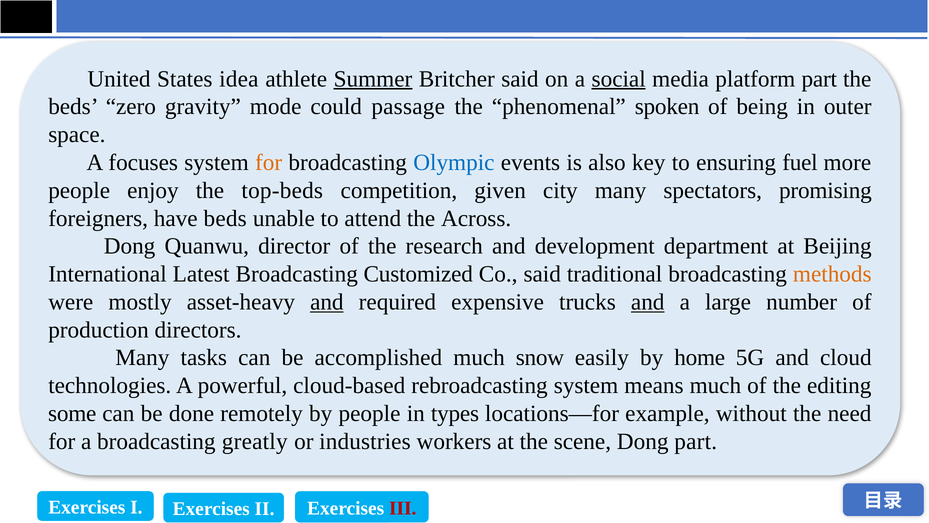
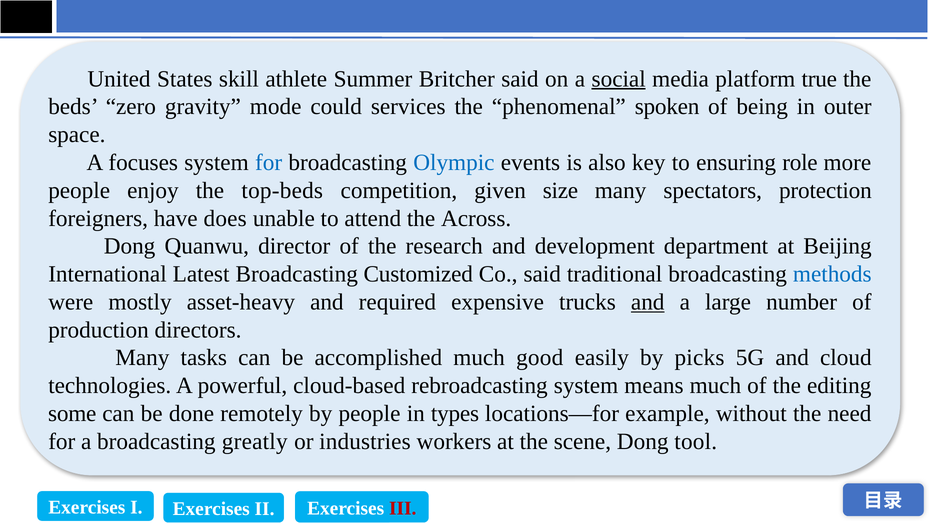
idea: idea -> skill
Summer underline: present -> none
platform part: part -> true
passage: passage -> services
for at (269, 162) colour: orange -> blue
fuel: fuel -> role
city: city -> size
promising: promising -> protection
have beds: beds -> does
methods colour: orange -> blue
and at (327, 302) underline: present -> none
snow: snow -> good
home: home -> picks
Dong part: part -> tool
